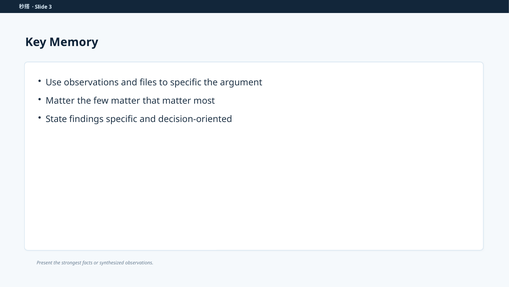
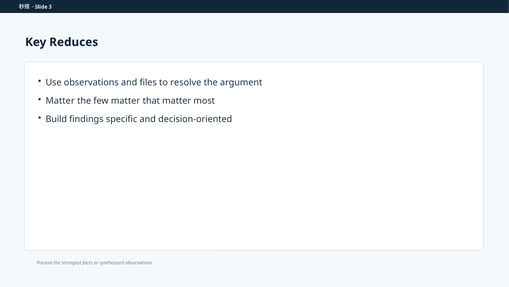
Memory: Memory -> Reduces
to specific: specific -> resolve
State: State -> Build
